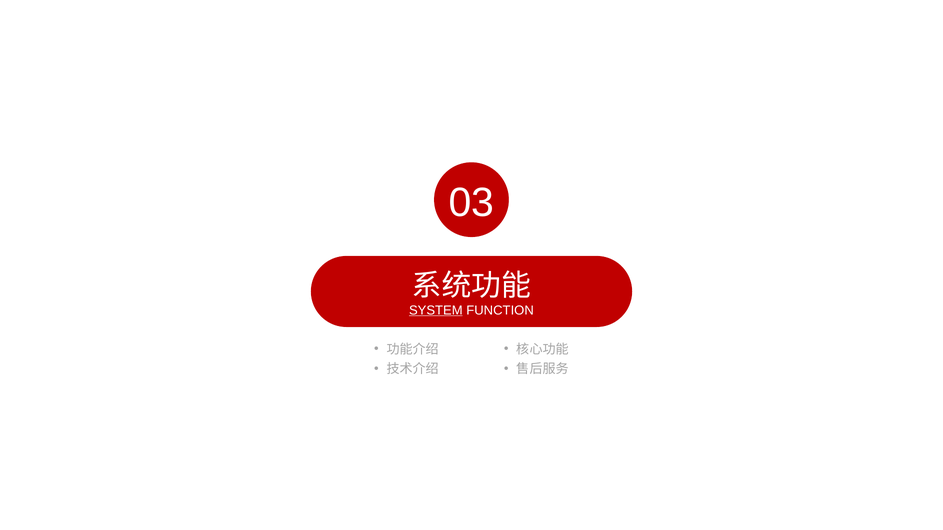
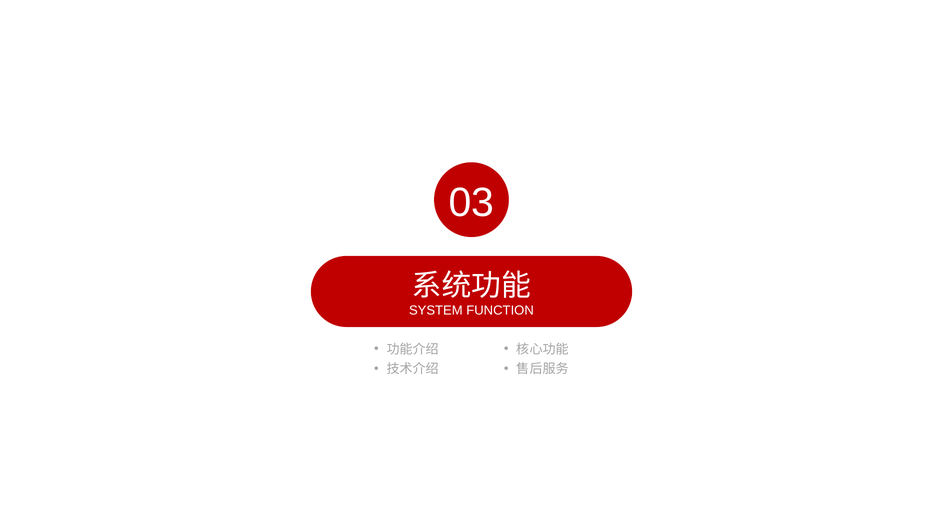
SYSTEM underline: present -> none
